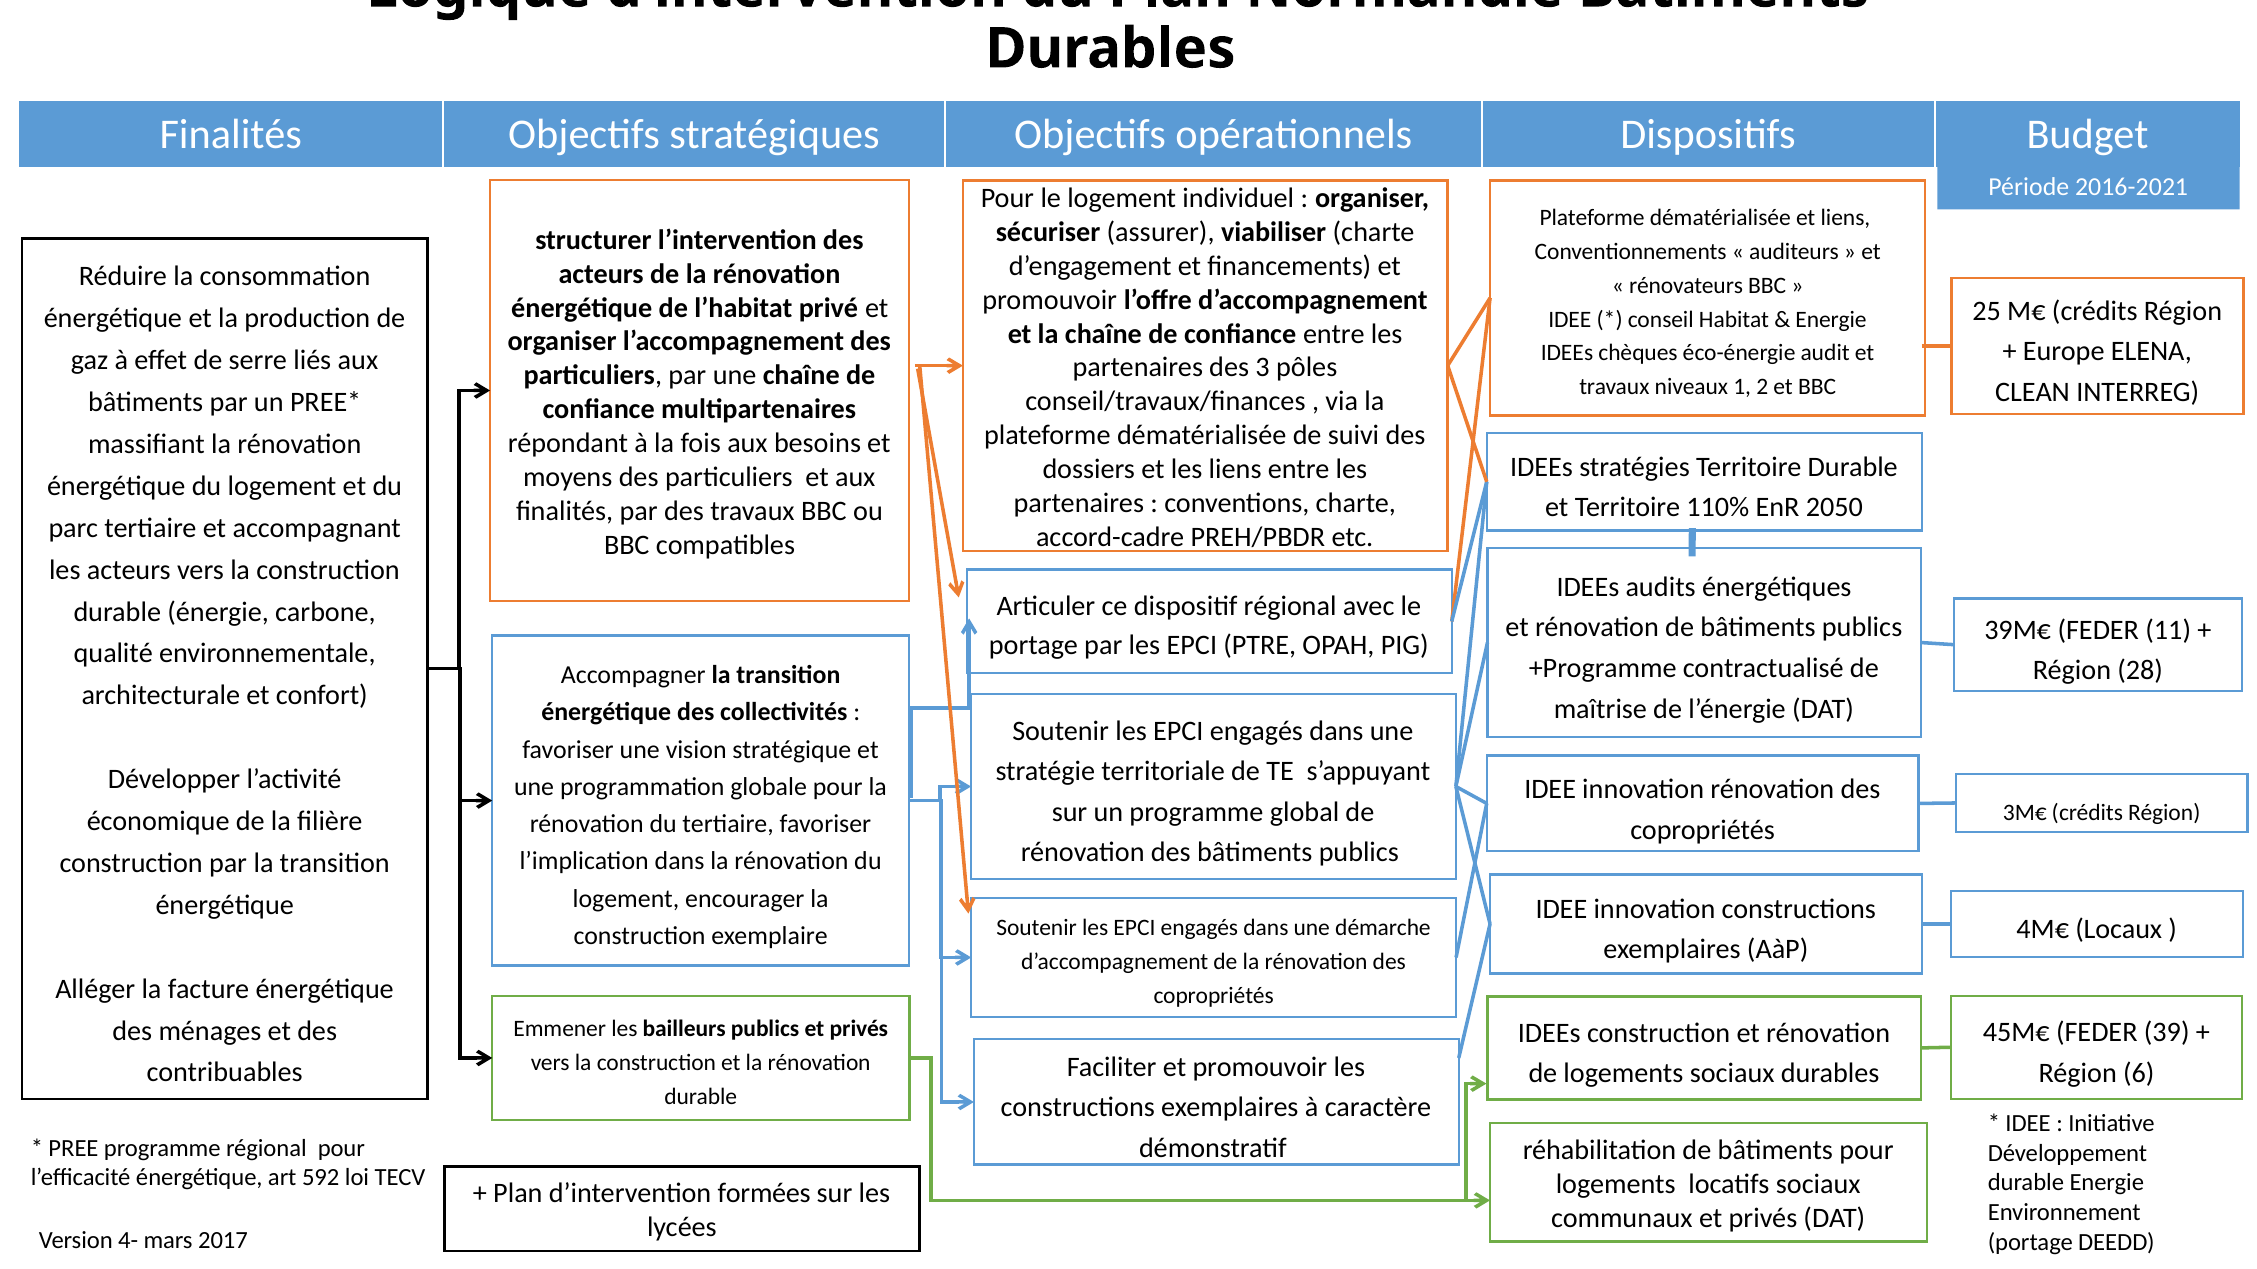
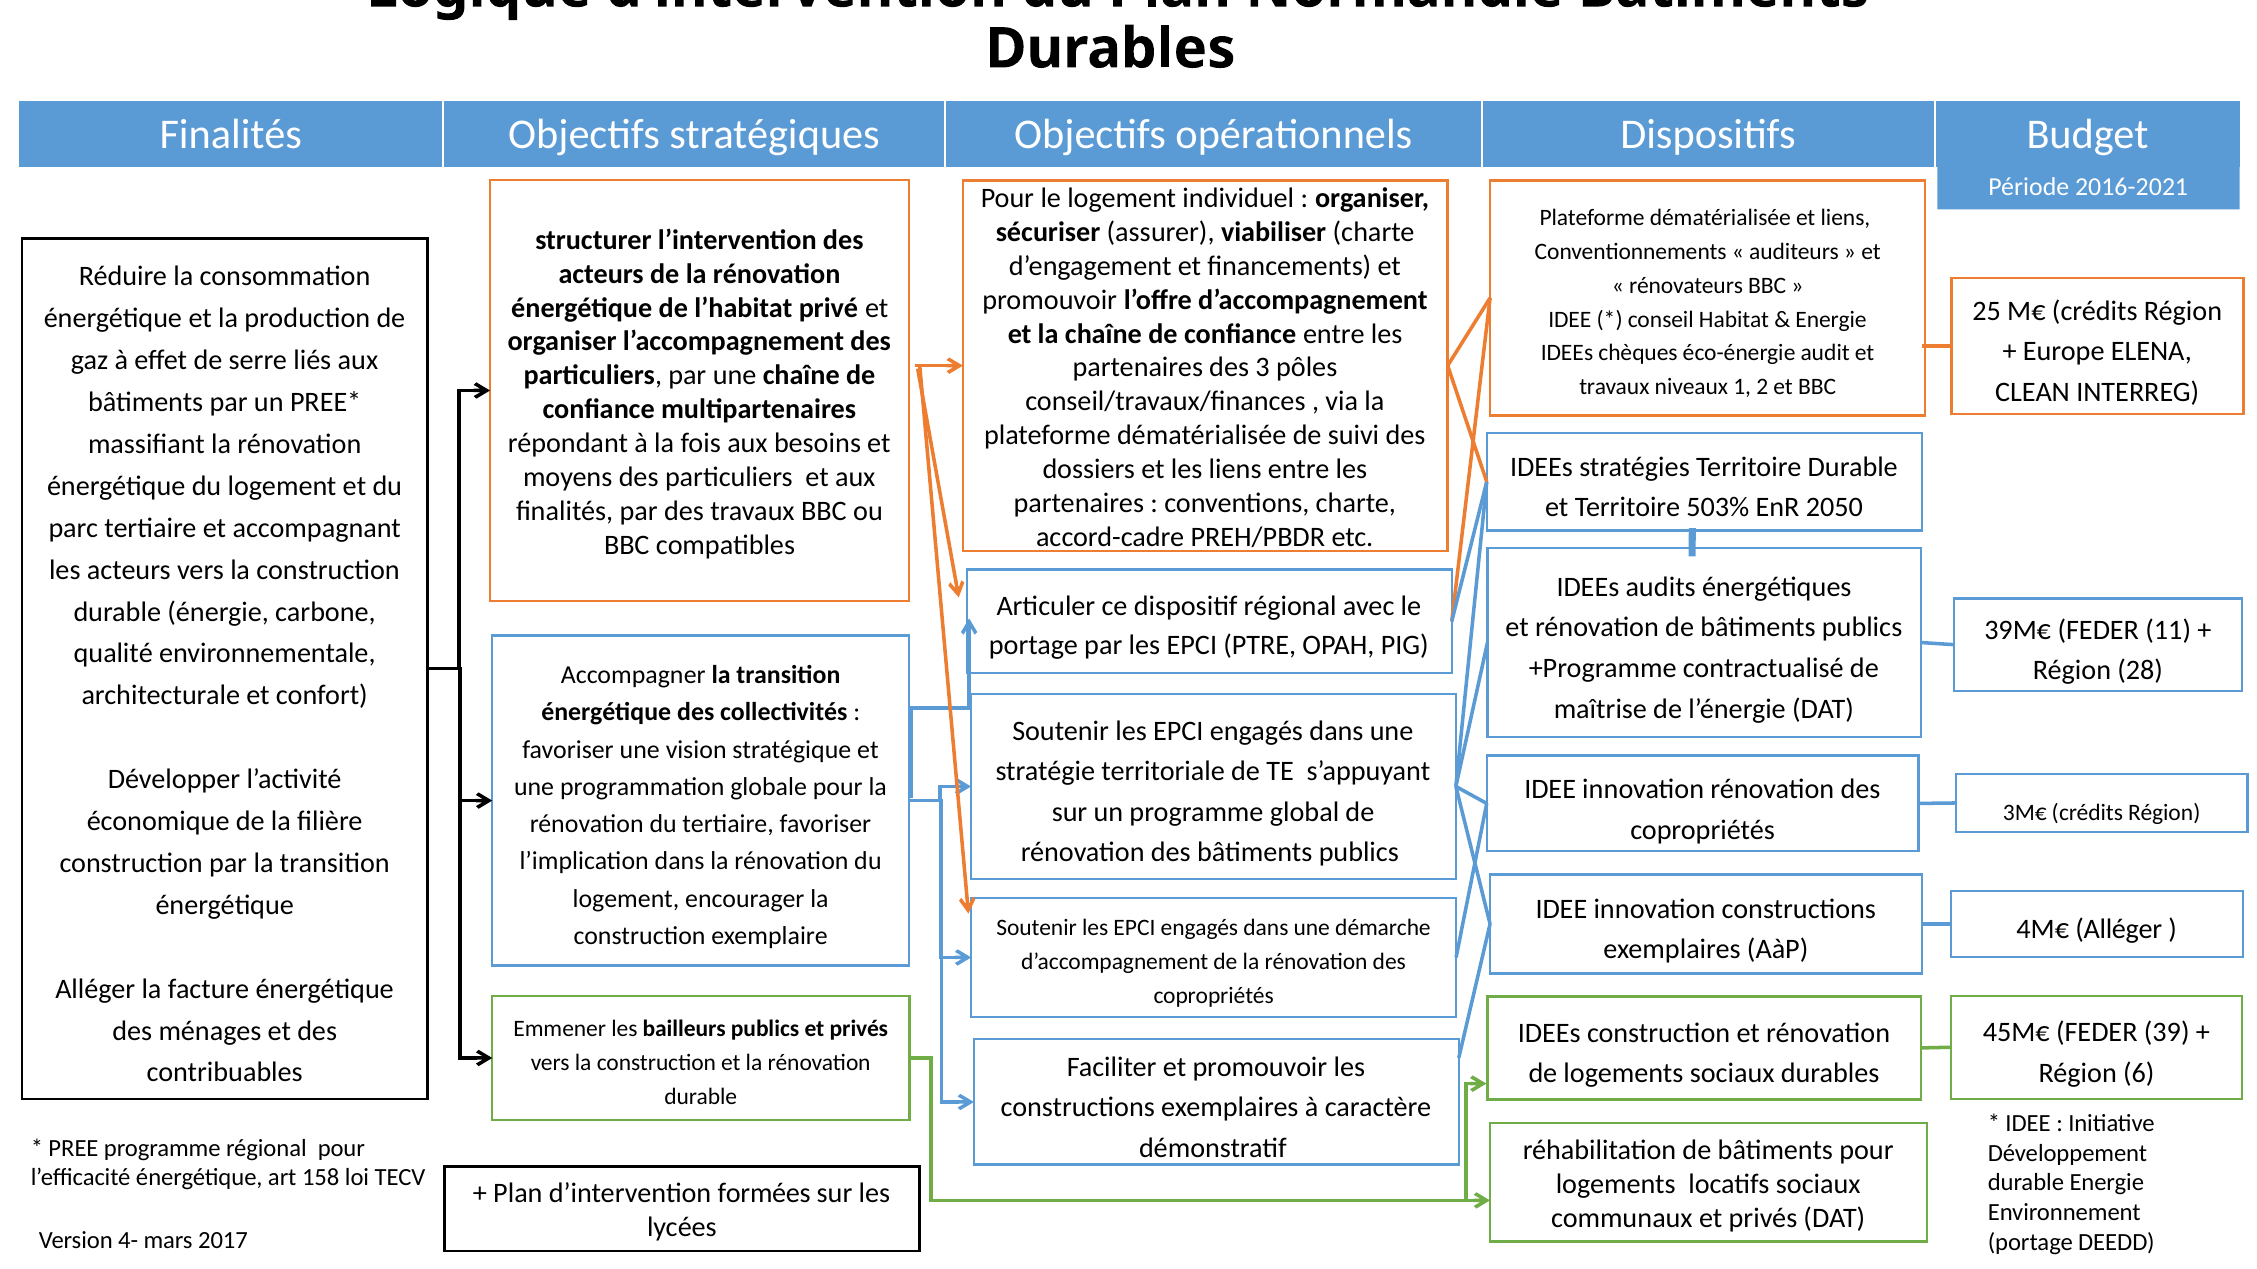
110%: 110% -> 503%
4M€ Locaux: Locaux -> Alléger
592: 592 -> 158
